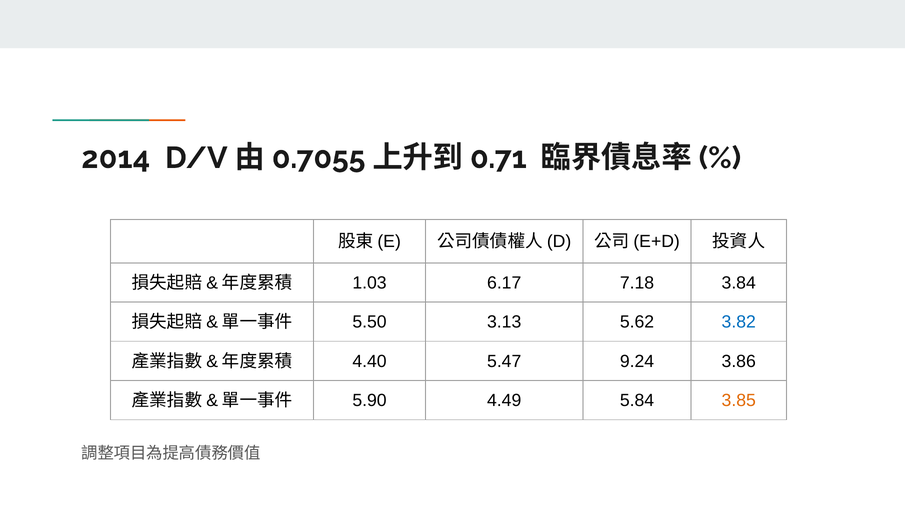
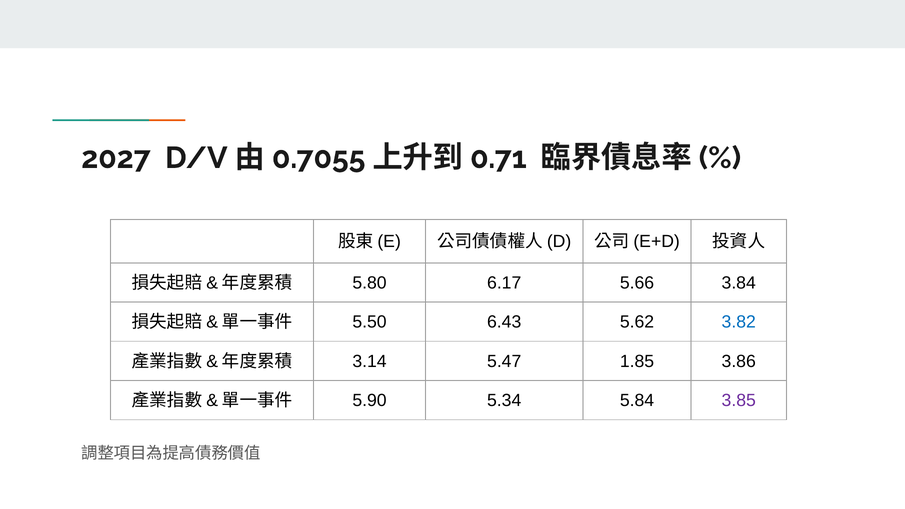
2014: 2014 -> 2027
1.03: 1.03 -> 5.80
7.18: 7.18 -> 5.66
3.13: 3.13 -> 6.43
4.40: 4.40 -> 3.14
9.24: 9.24 -> 1.85
4.49: 4.49 -> 5.34
3.85 colour: orange -> purple
